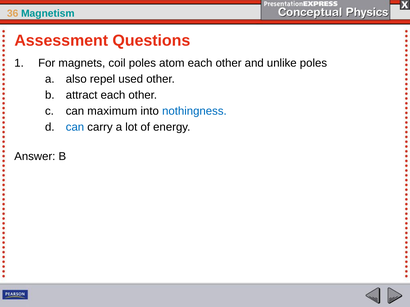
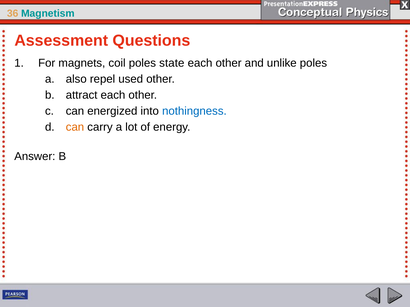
atom: atom -> state
maximum: maximum -> energized
can at (75, 127) colour: blue -> orange
